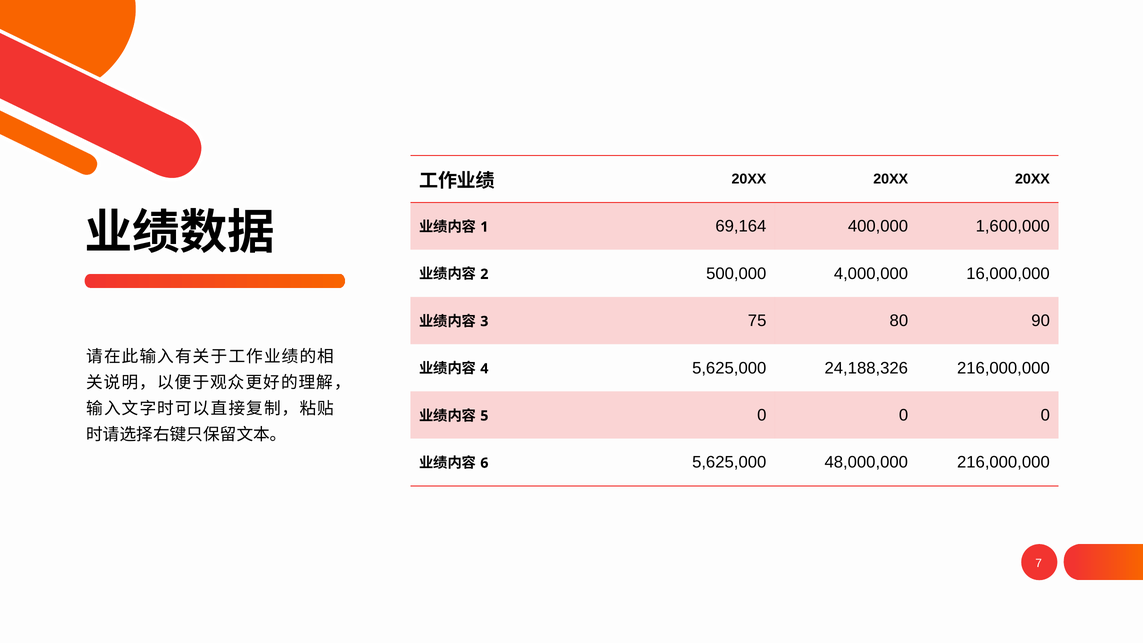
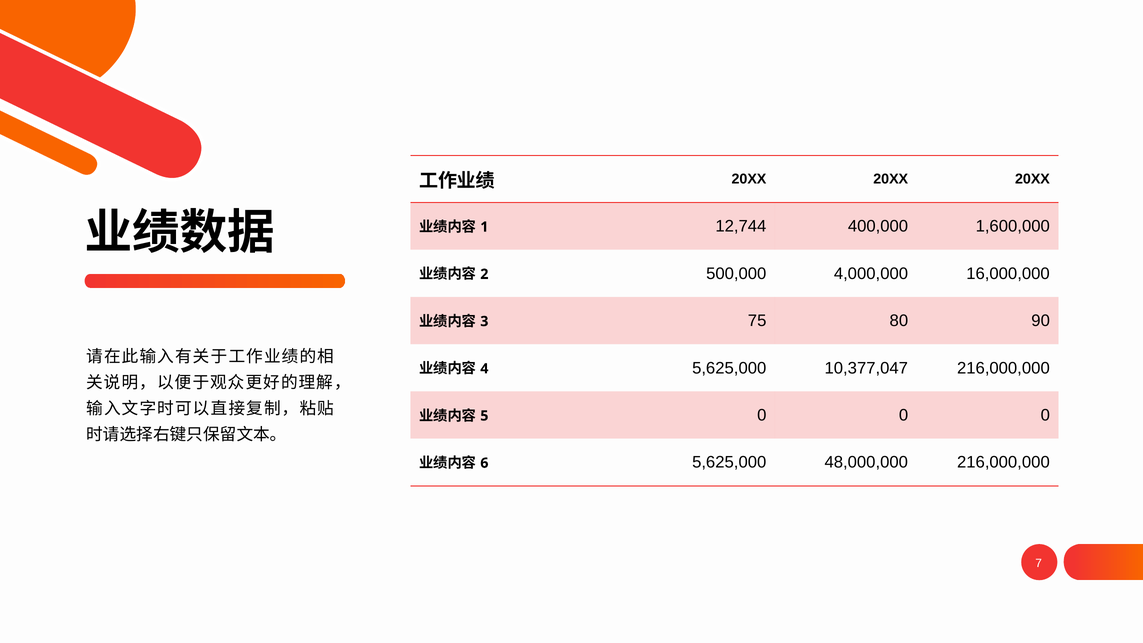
69,164: 69,164 -> 12,744
24,188,326: 24,188,326 -> 10,377,047
